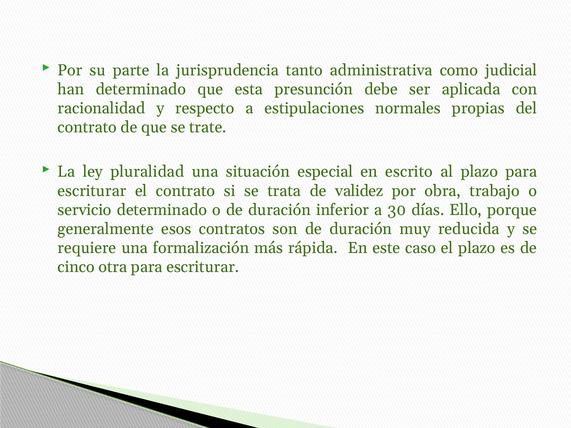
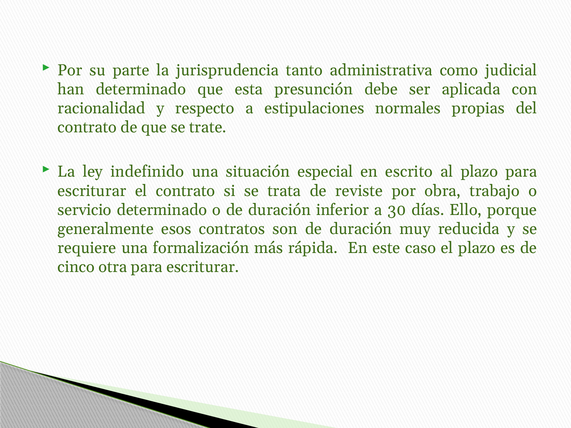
pluralidad: pluralidad -> indefinido
validez: validez -> reviste
